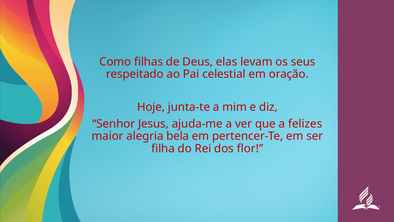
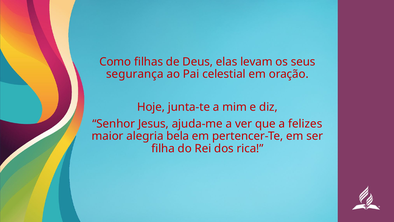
respeitado: respeitado -> segurança
flor: flor -> rica
